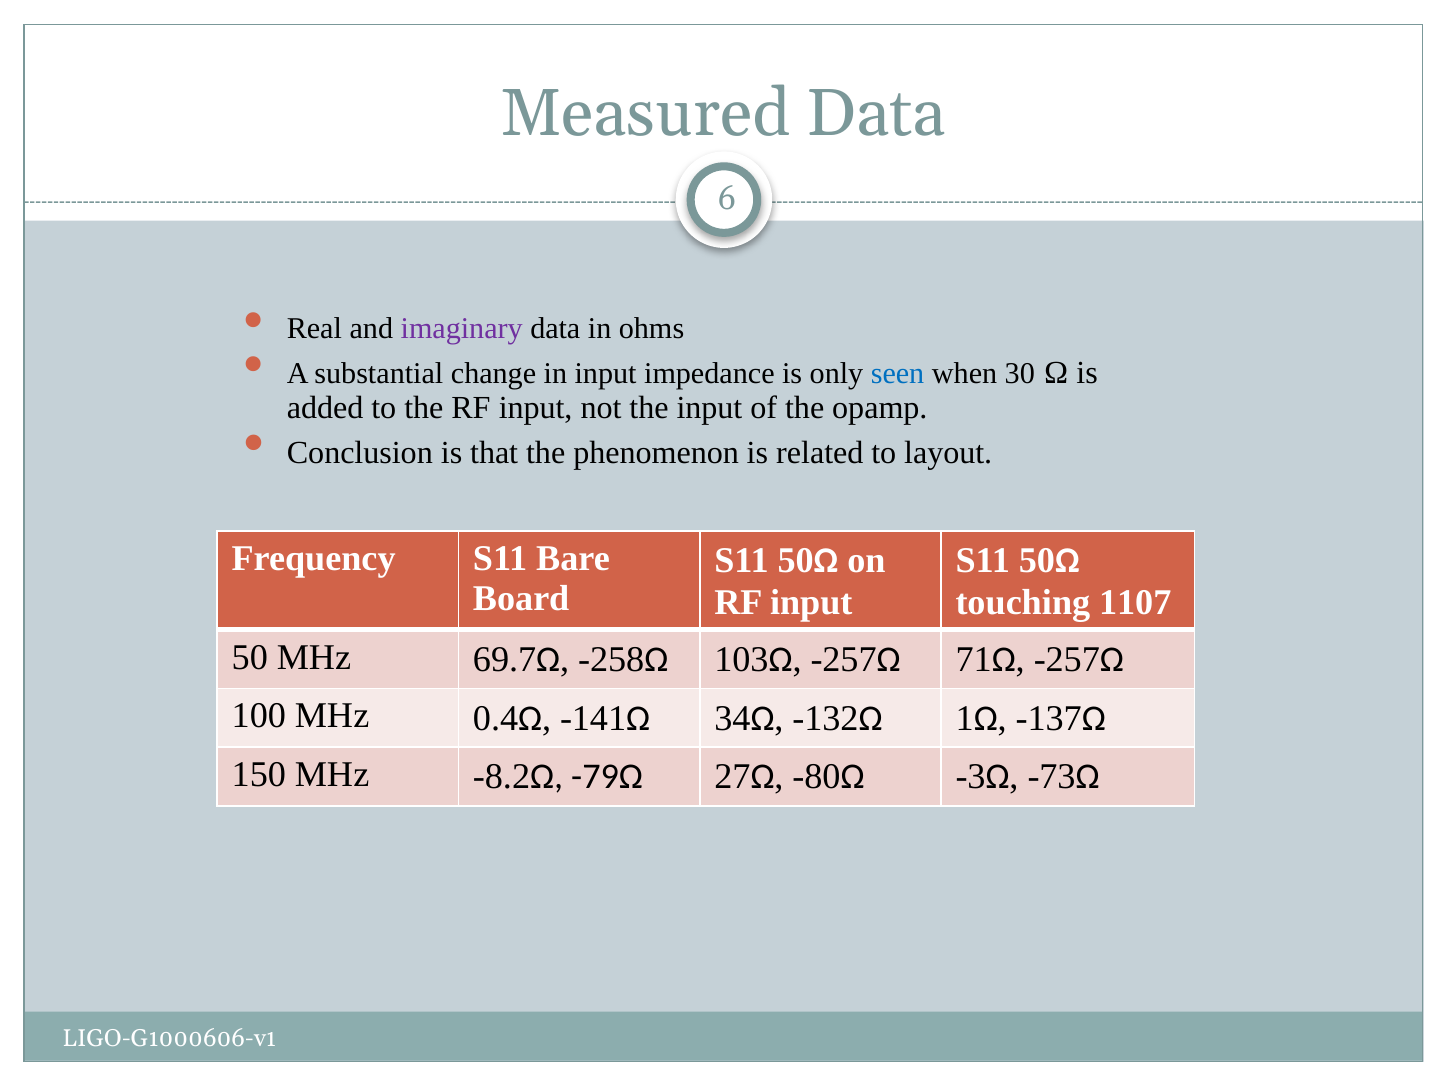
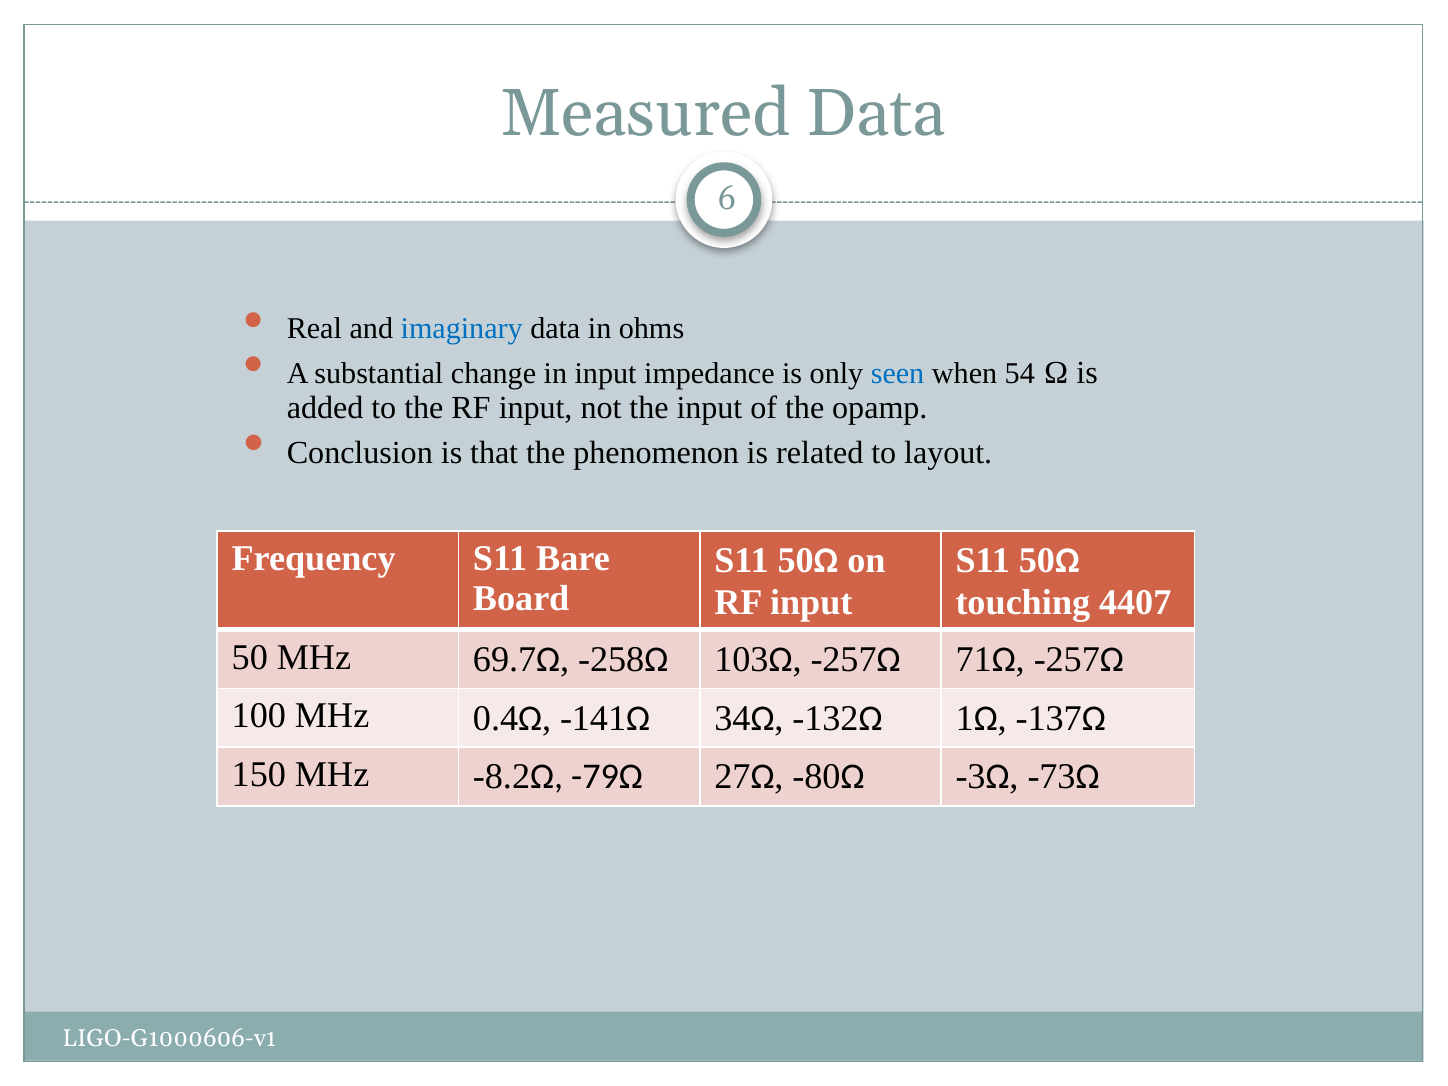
imaginary colour: purple -> blue
30: 30 -> 54
1107: 1107 -> 4407
